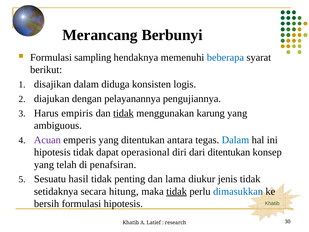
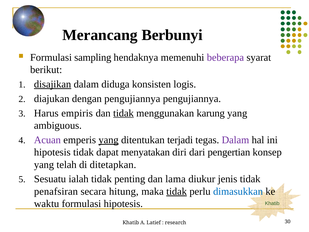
beberapa colour: blue -> purple
disajikan underline: none -> present
dengan pelayanannya: pelayanannya -> pengujiannya
yang at (109, 140) underline: none -> present
antara: antara -> terjadi
Dalam at (235, 140) colour: blue -> purple
operasional: operasional -> menyatakan
dari ditentukan: ditentukan -> pengertian
penafsiran: penafsiran -> ditetapkan
hasil: hasil -> ialah
setidaknya: setidaknya -> penafsiran
bersih: bersih -> waktu
